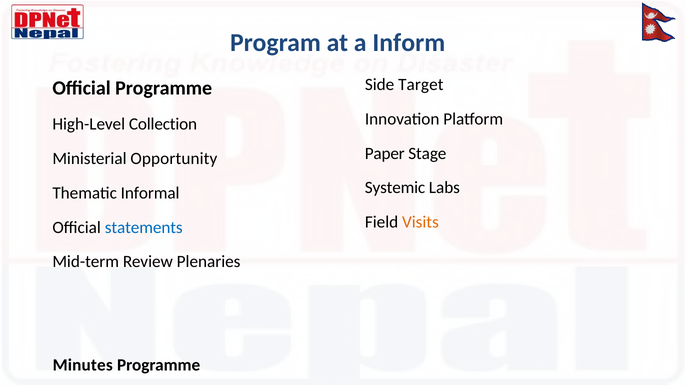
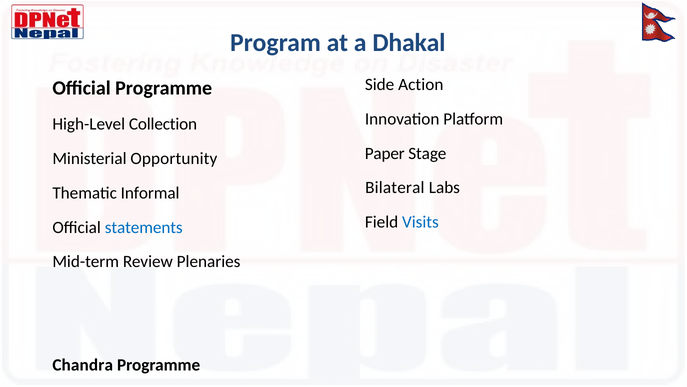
Inform: Inform -> Dhakal
Target: Target -> Action
Systemic: Systemic -> Bilateral
Visits colour: orange -> blue
Minutes: Minutes -> Chandra
